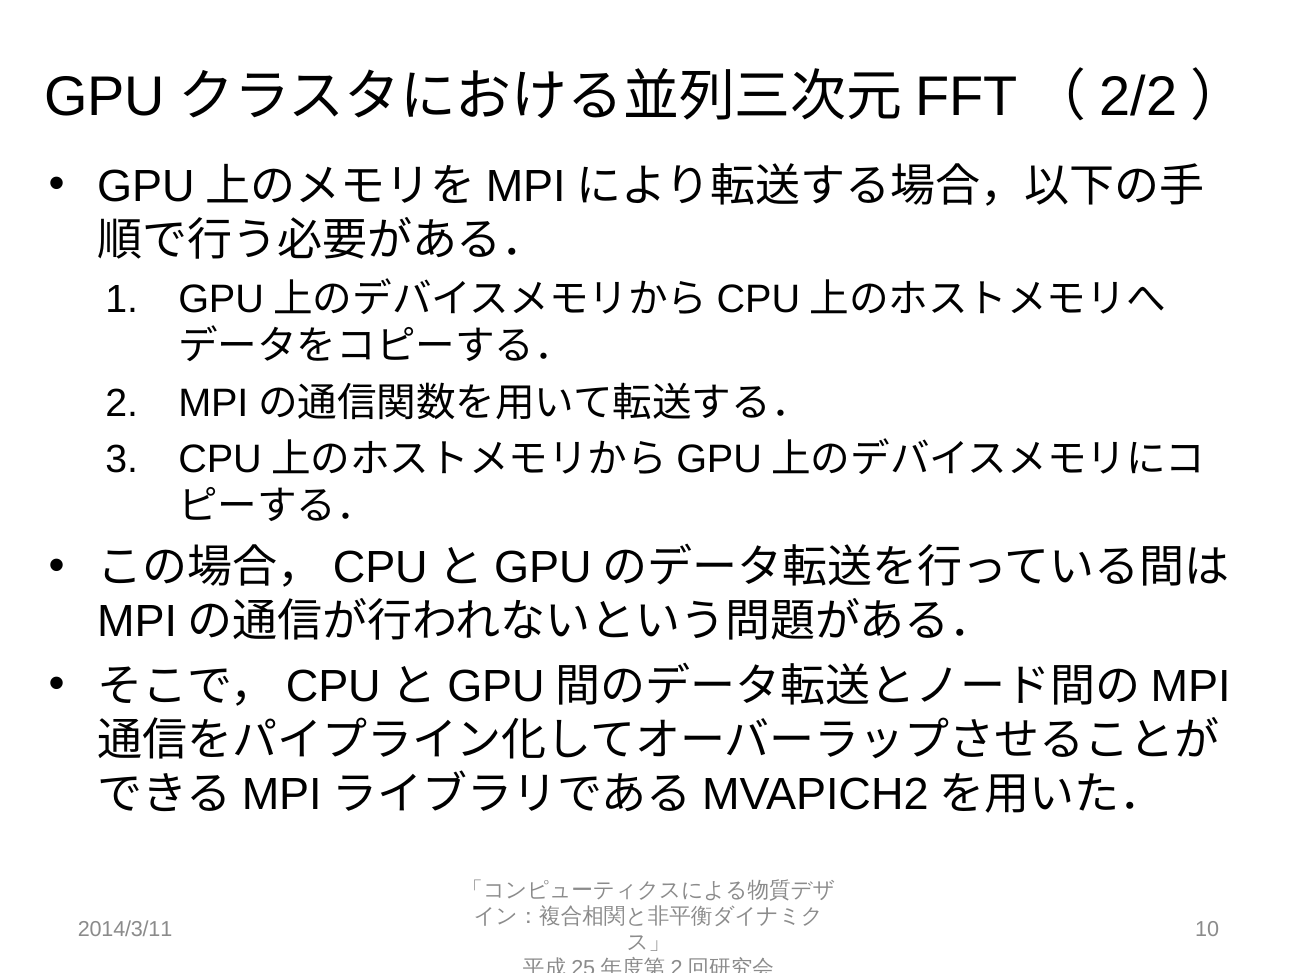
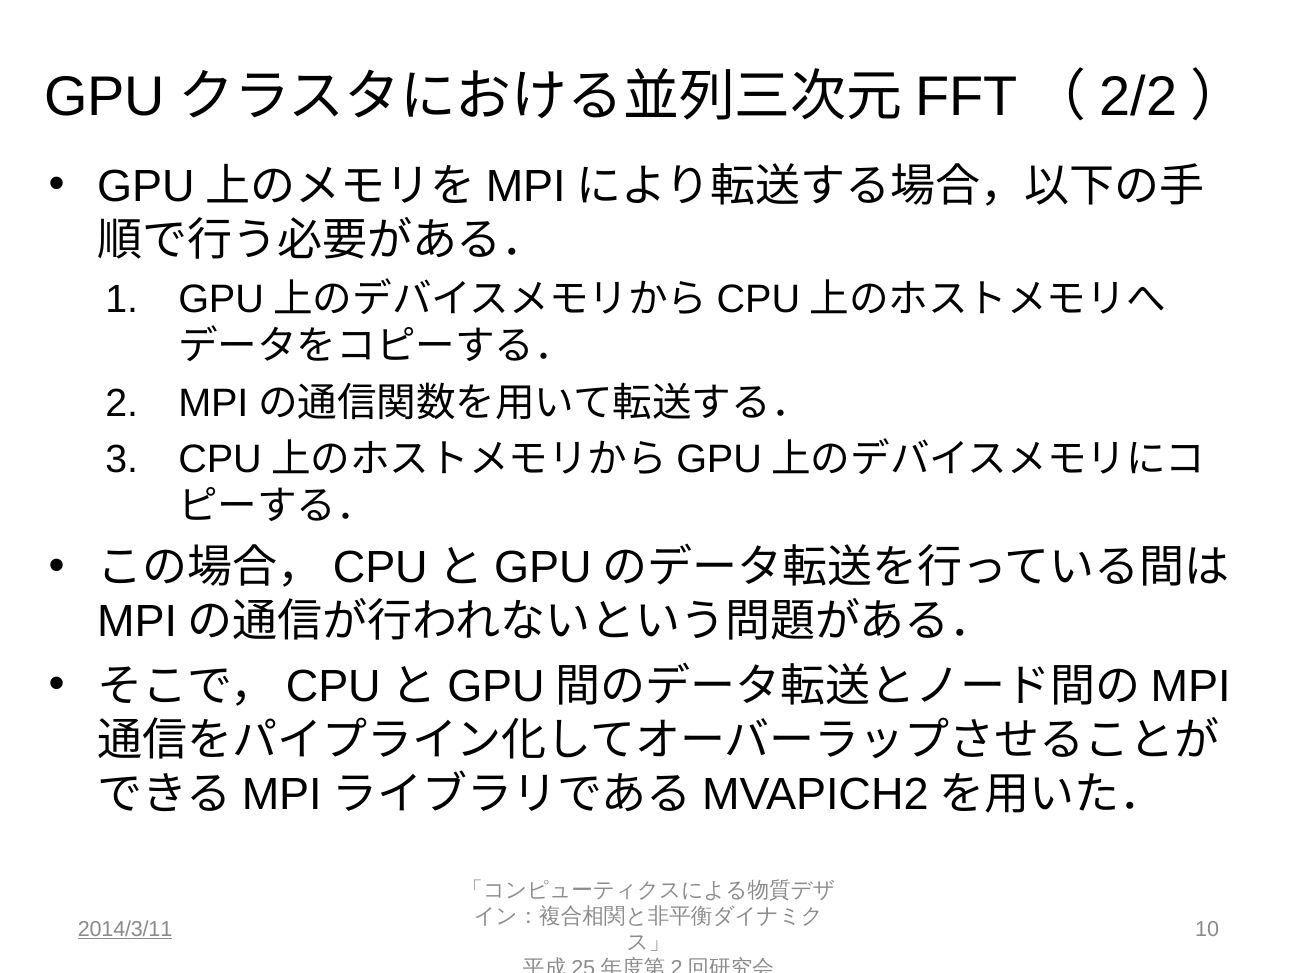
2014/3/11 underline: none -> present
